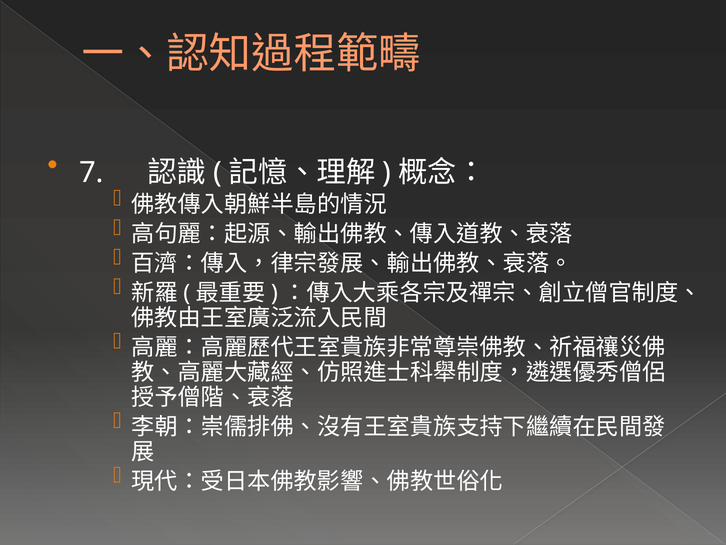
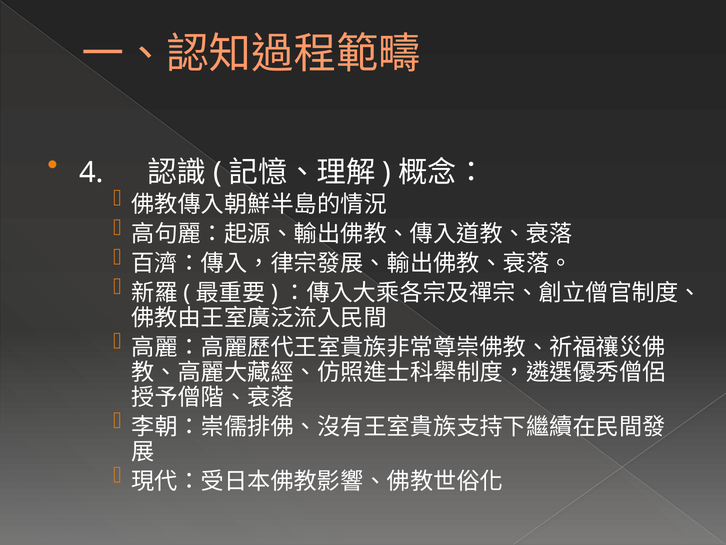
7: 7 -> 4
